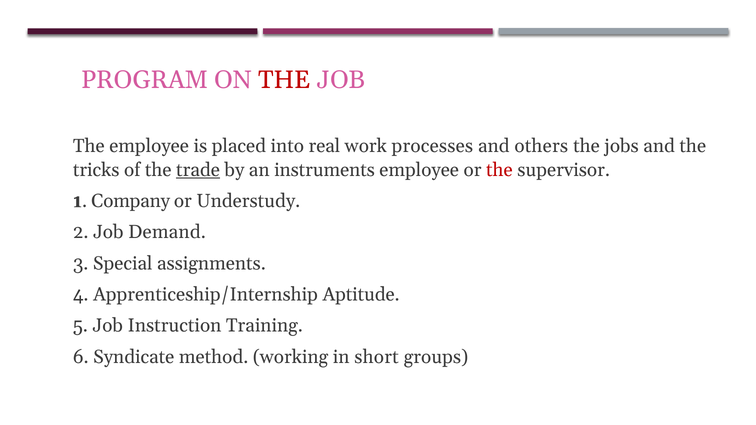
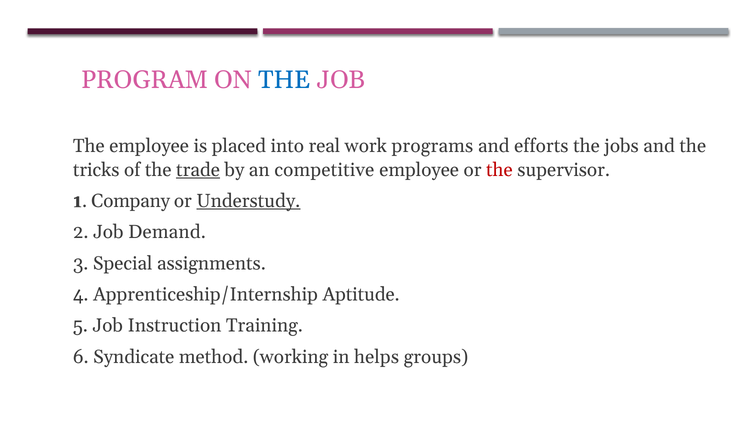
THE at (285, 80) colour: red -> blue
processes: processes -> programs
others: others -> efforts
instruments: instruments -> competitive
Understudy underline: none -> present
short: short -> helps
